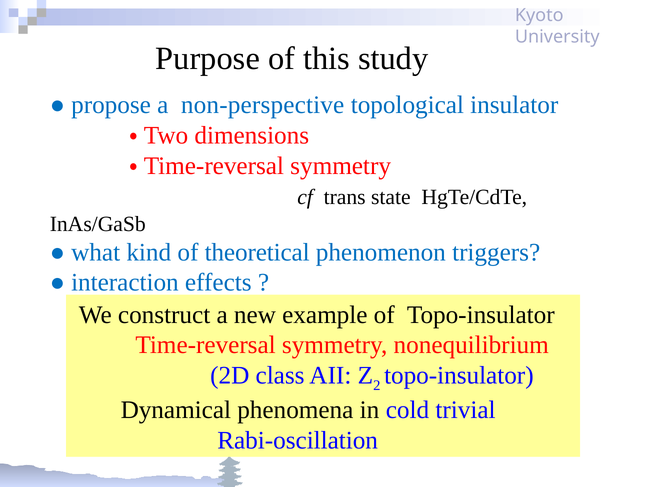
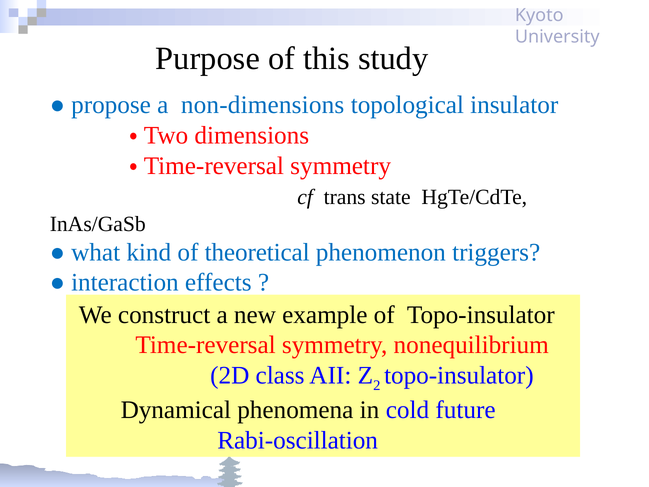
non-perspective: non-perspective -> non-dimensions
trivial: trivial -> future
